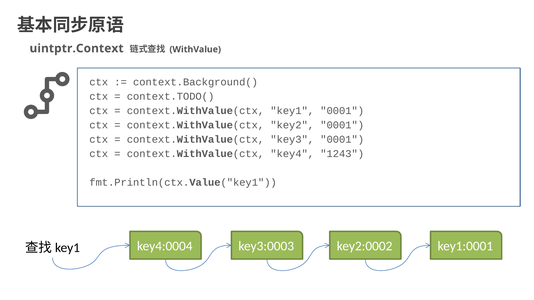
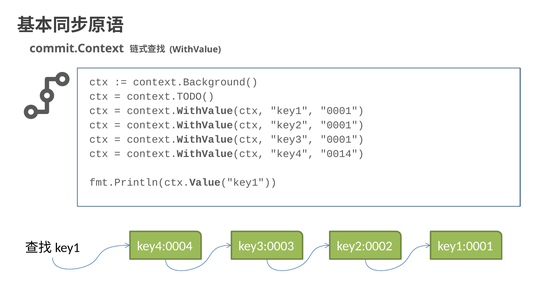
uintptr.Context: uintptr.Context -> commit.Context
1243: 1243 -> 0014
